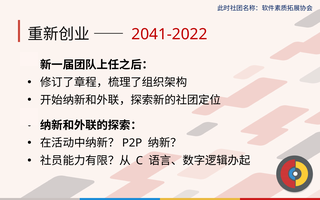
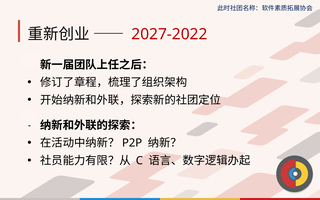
2041-2022: 2041-2022 -> 2027-2022
